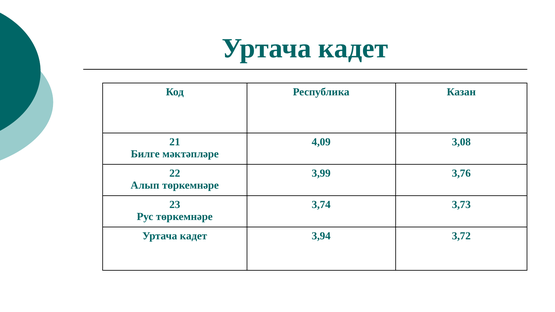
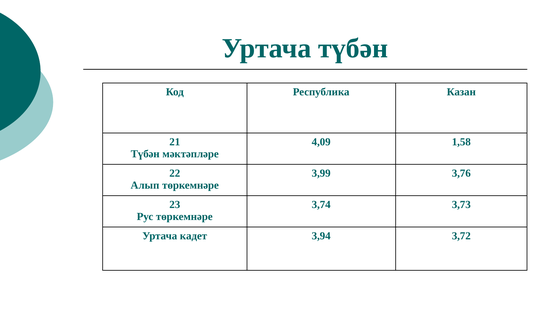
кадет at (353, 48): кадет -> түбән
3,08: 3,08 -> 1,58
Билге at (145, 154): Билге -> Түбән
